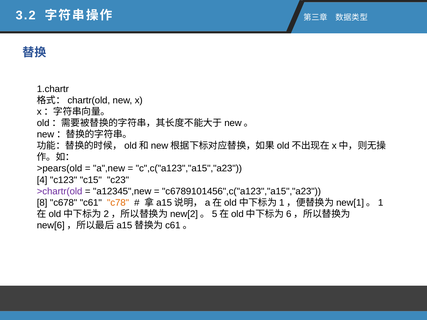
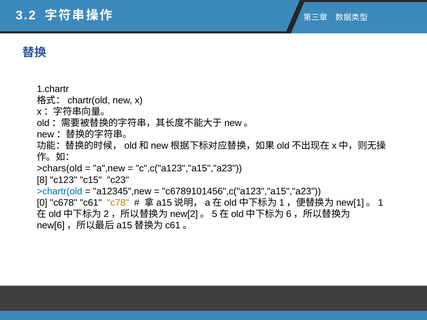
>pears(old: >pears(old -> >chars(old
4: 4 -> 8
>chartr(old colour: purple -> blue
8: 8 -> 0
